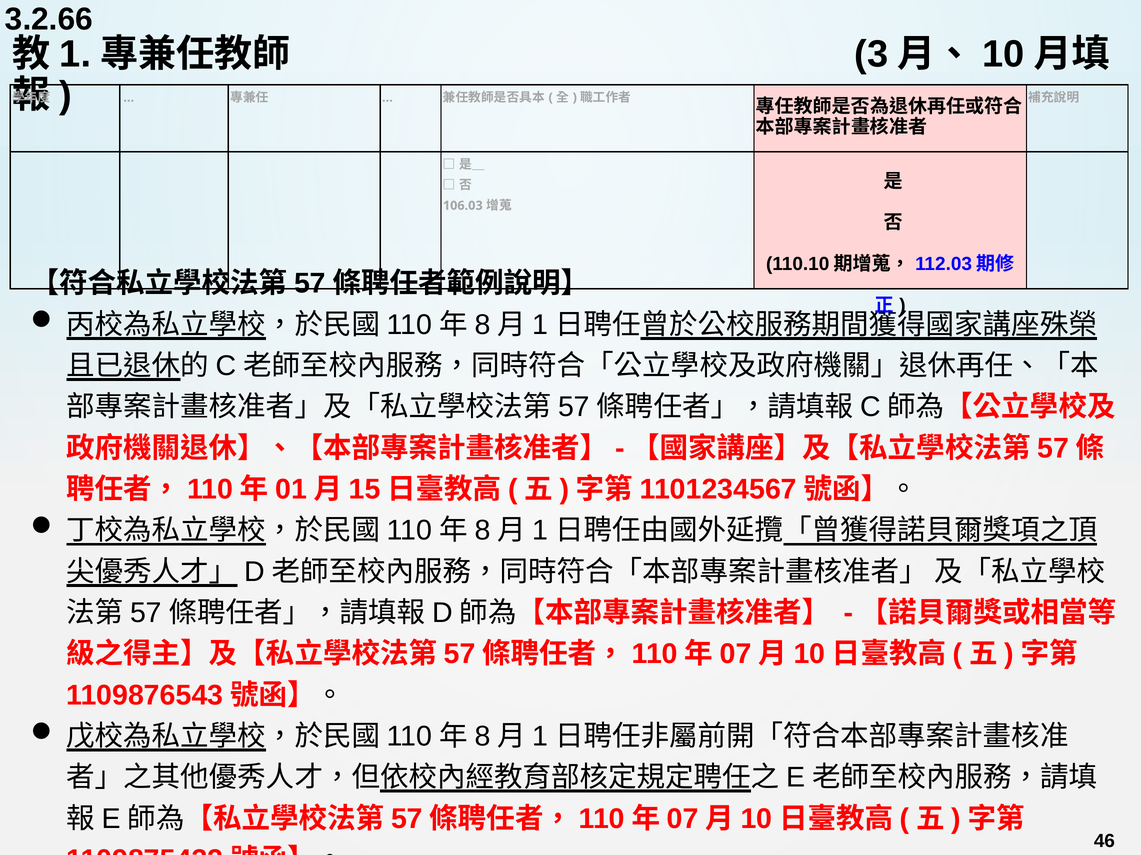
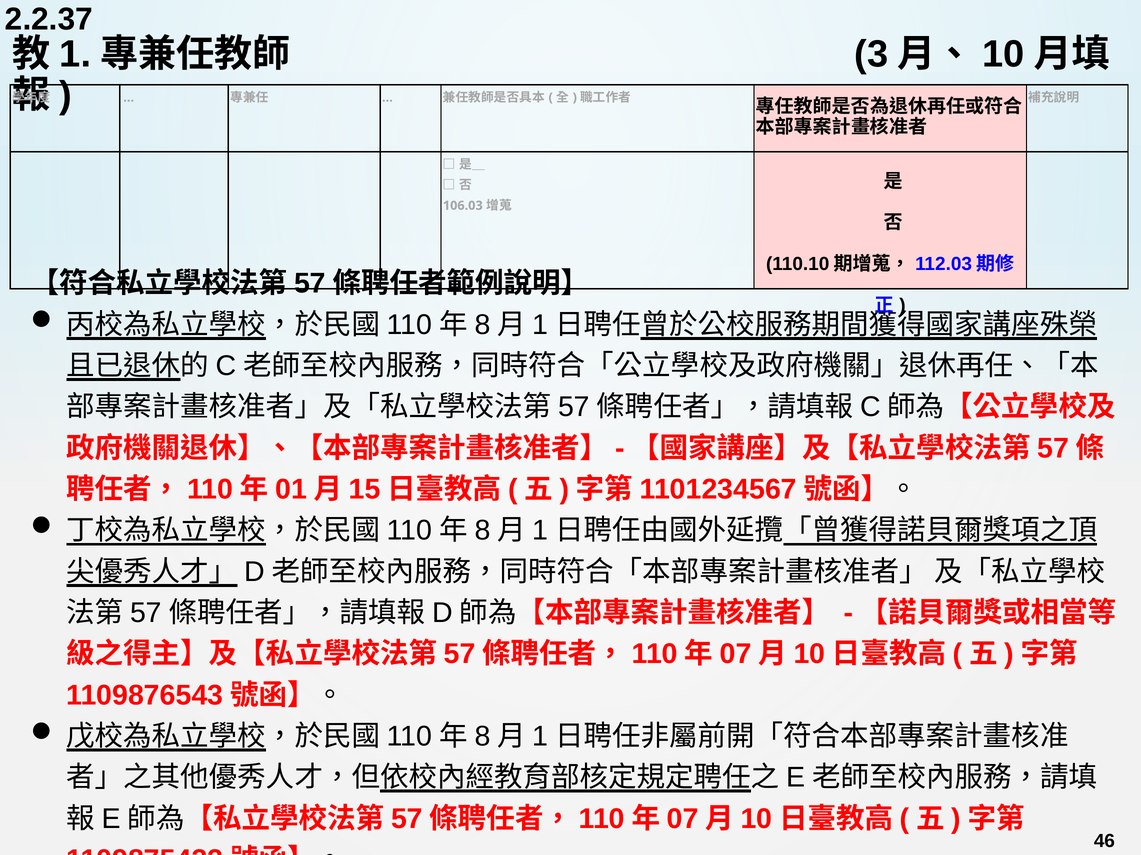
3.2.66: 3.2.66 -> 2.2.37
